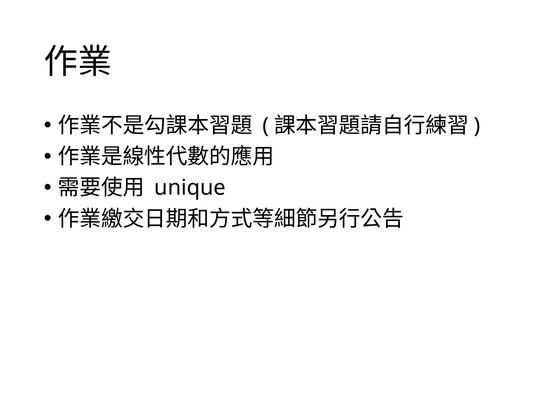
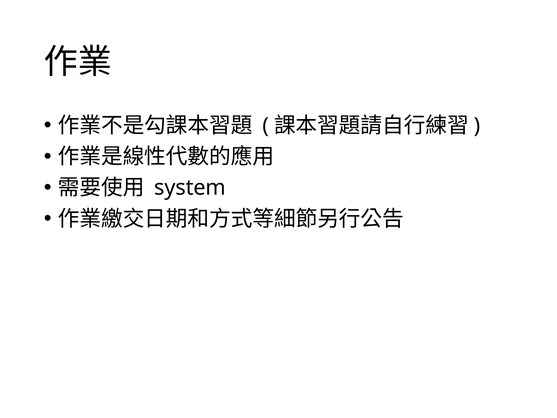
unique: unique -> system
